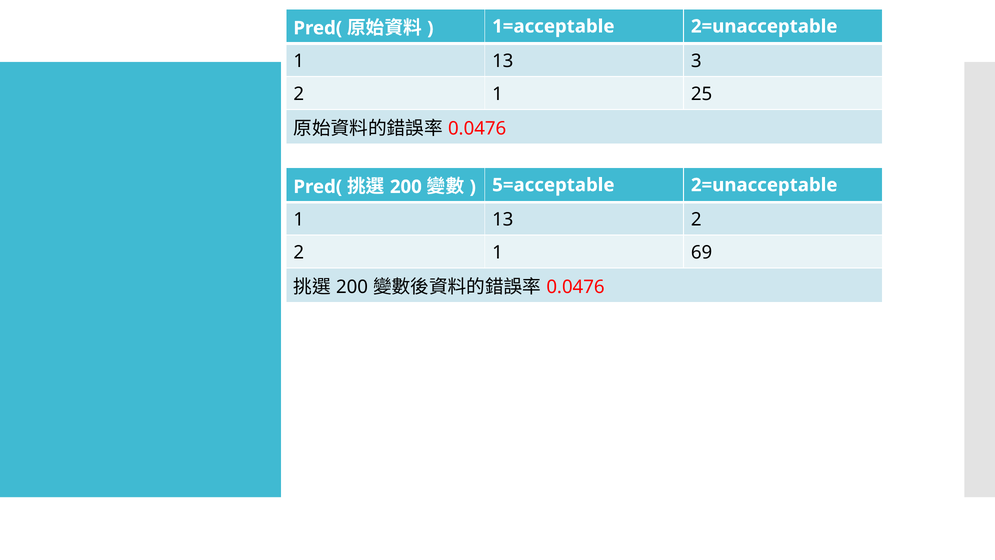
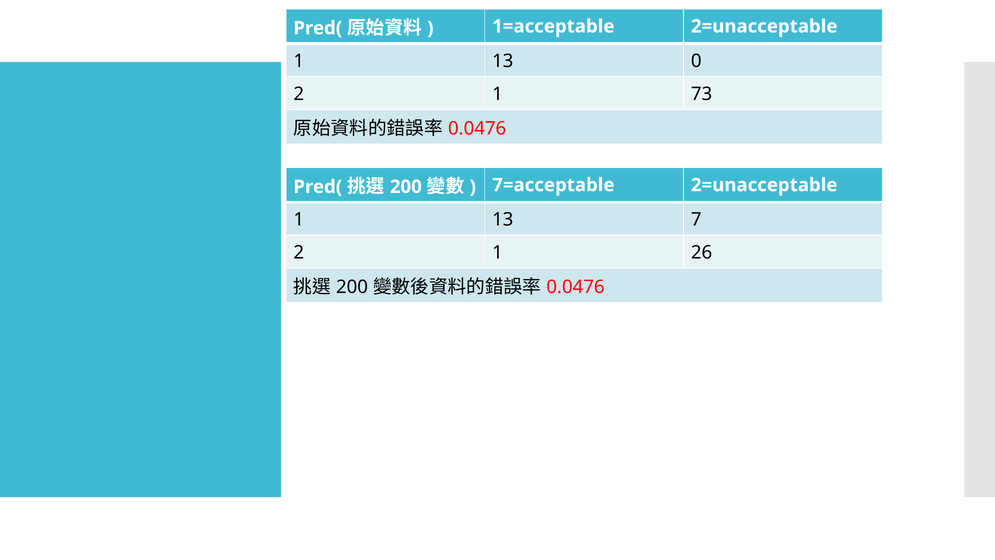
3: 3 -> 0
25: 25 -> 73
5=acceptable: 5=acceptable -> 7=acceptable
13 2: 2 -> 7
69: 69 -> 26
